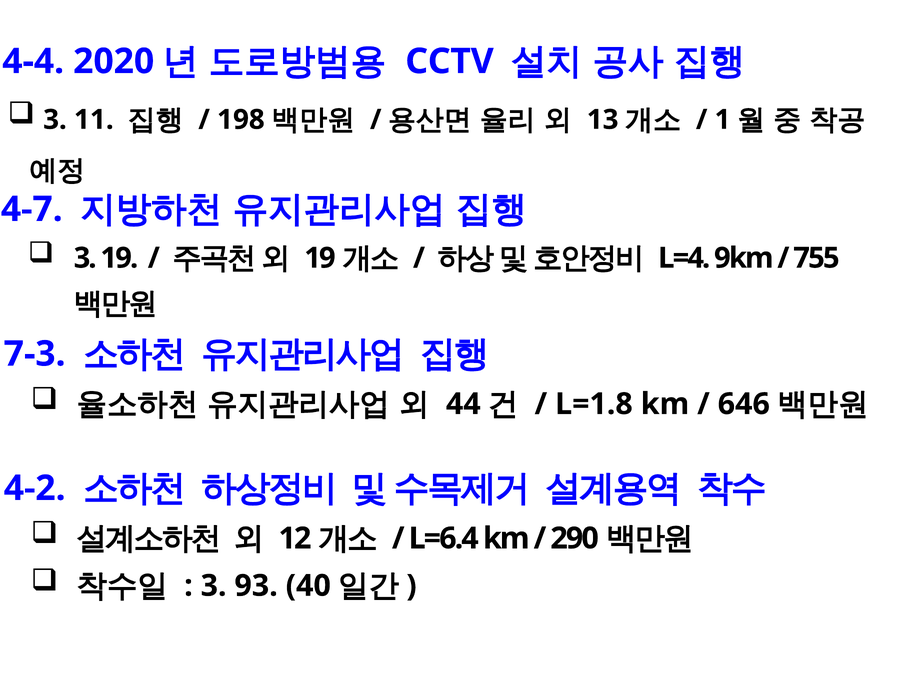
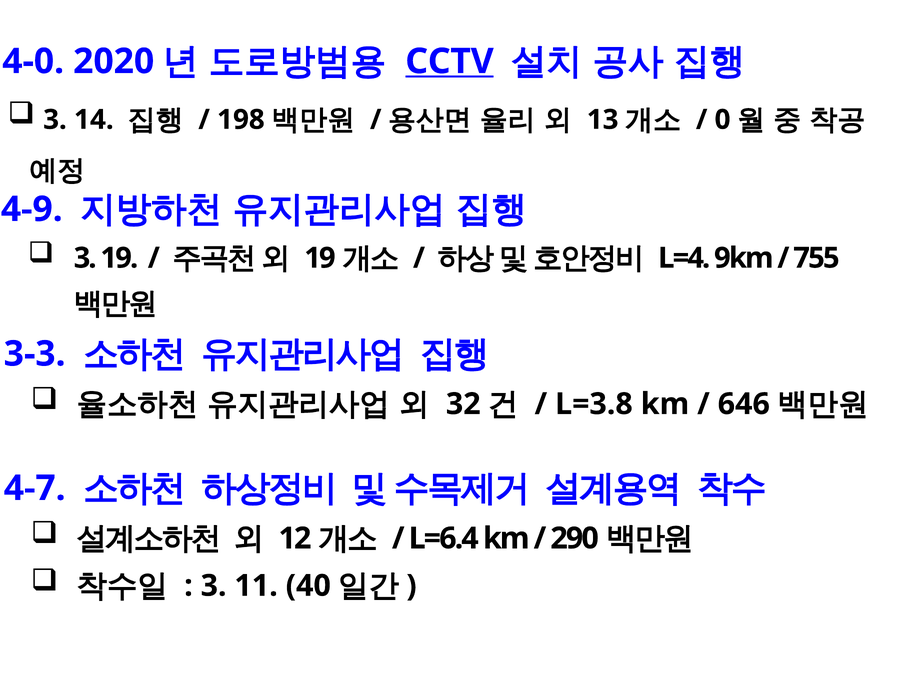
4-4: 4-4 -> 4-0
CCTV underline: none -> present
11: 11 -> 14
1: 1 -> 0
4-7: 4-7 -> 4-9
7-3: 7-3 -> 3-3
44: 44 -> 32
L=1.8: L=1.8 -> L=3.8
4-2: 4-2 -> 4-7
93: 93 -> 11
